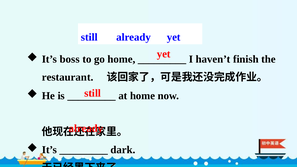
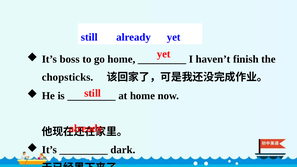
restaurant: restaurant -> chopsticks
